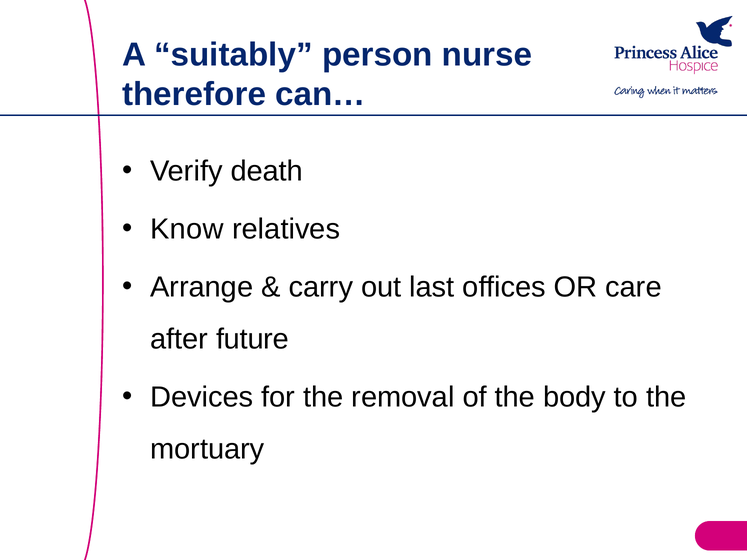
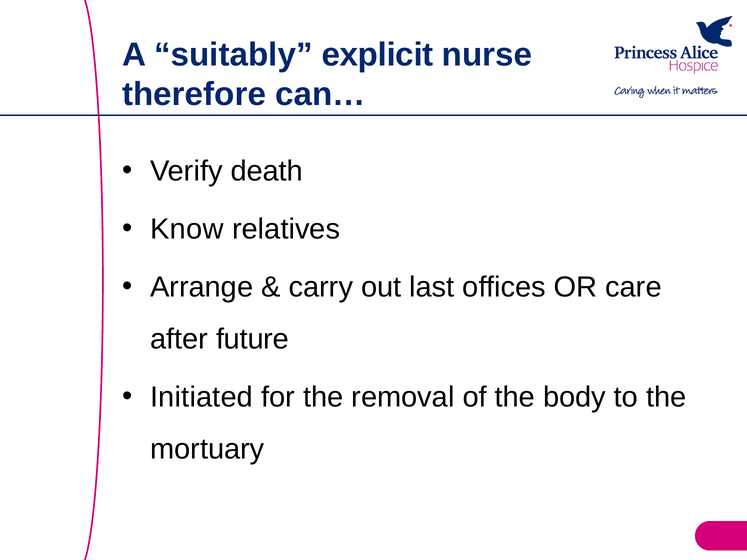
person: person -> explicit
Devices: Devices -> Initiated
